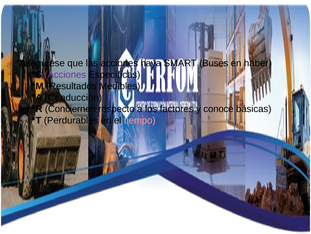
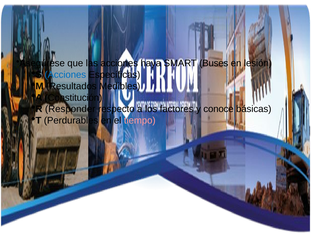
haber: haber -> lesión
Acciones at (65, 75) colour: purple -> blue
Conducción: Conducción -> Constitución
Conciernen: Conciernen -> Responder
